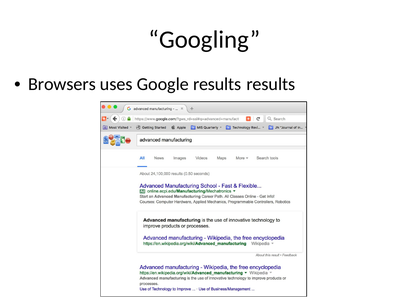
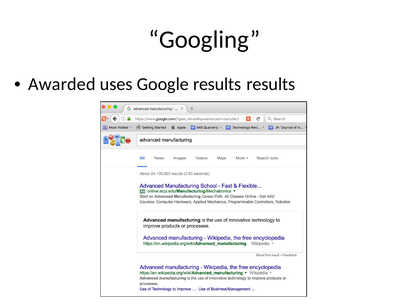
Browsers: Browsers -> Awarded
